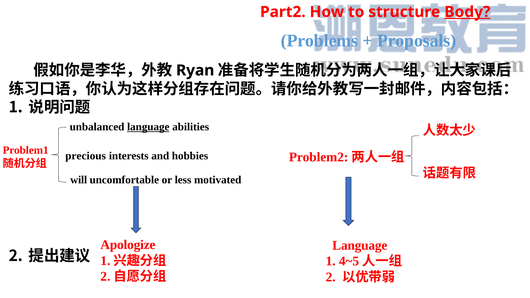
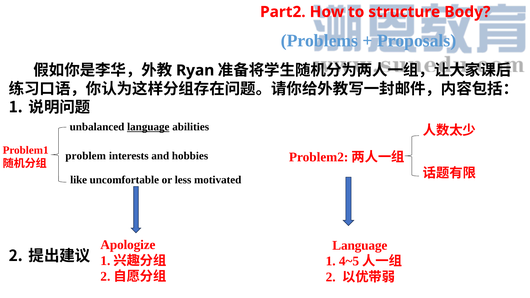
Body underline: present -> none
precious at (86, 156): precious -> problem
will: will -> like
